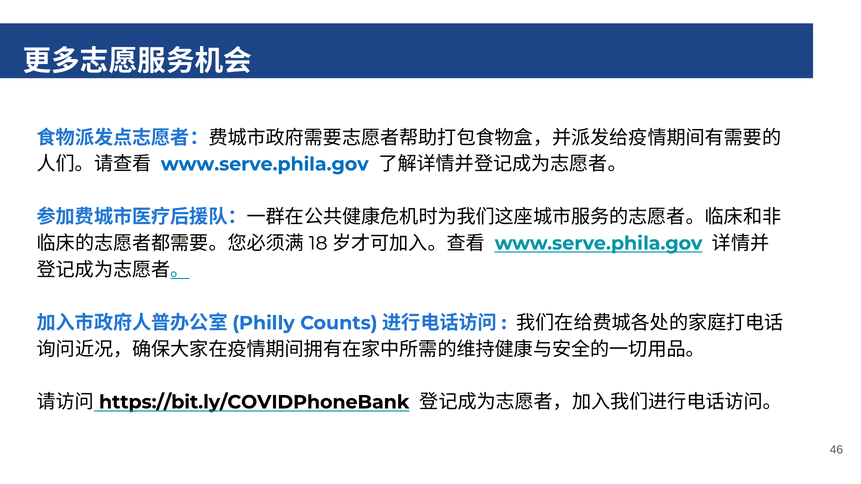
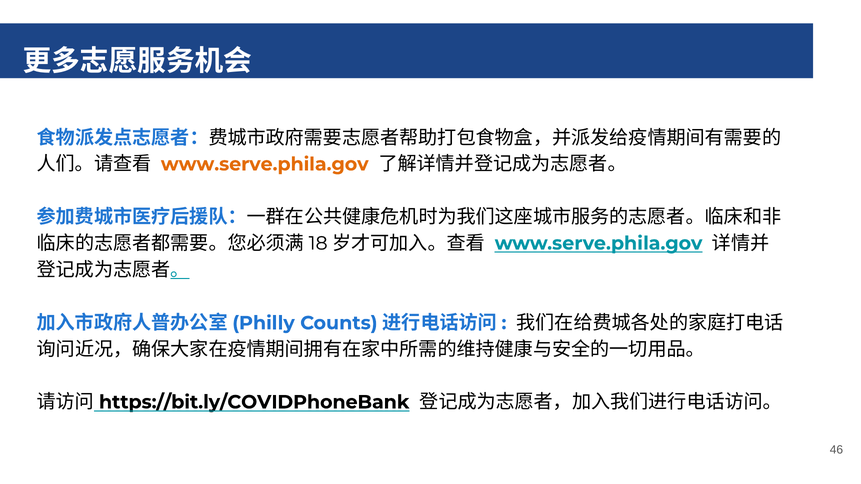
www.serve.phila.gov at (265, 164) colour: blue -> orange
